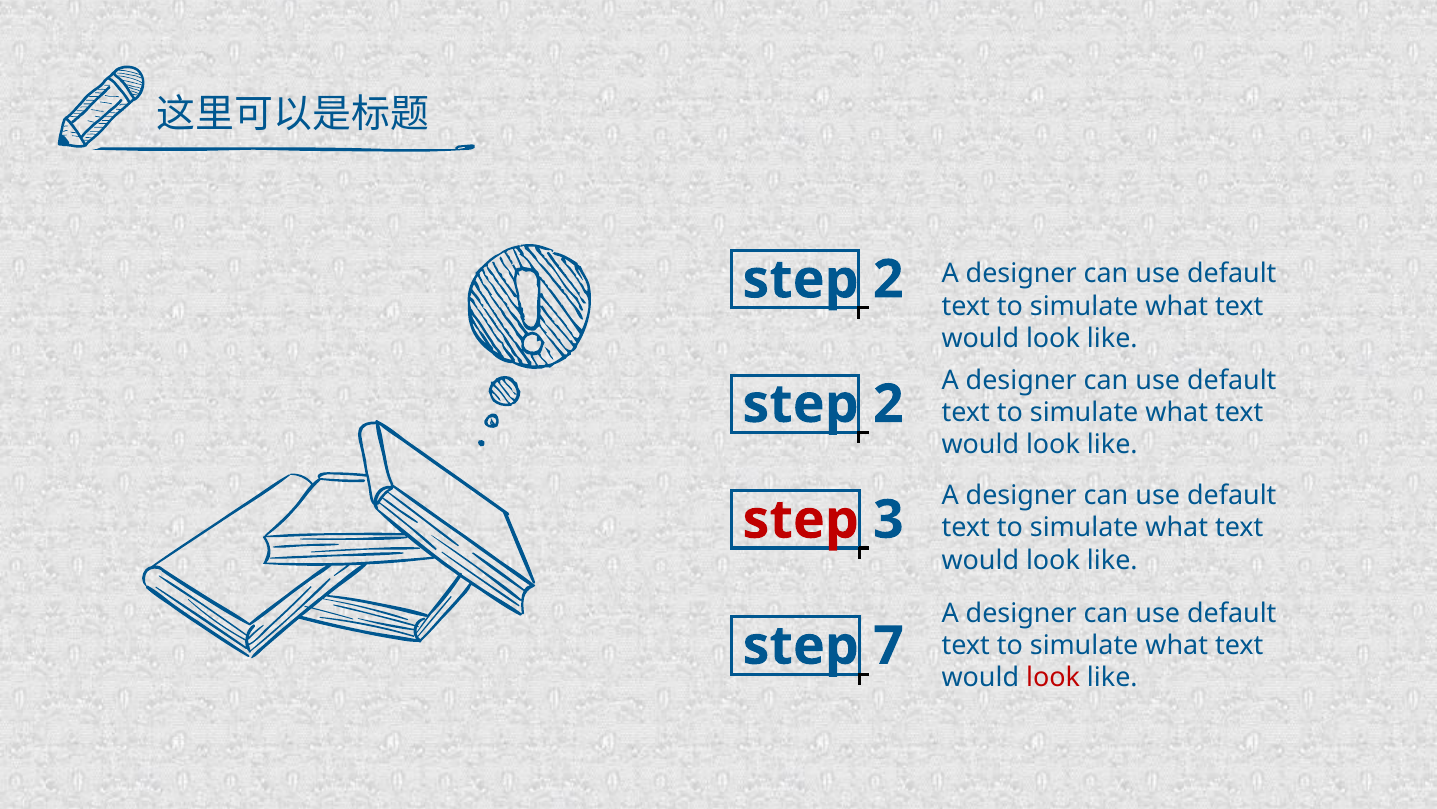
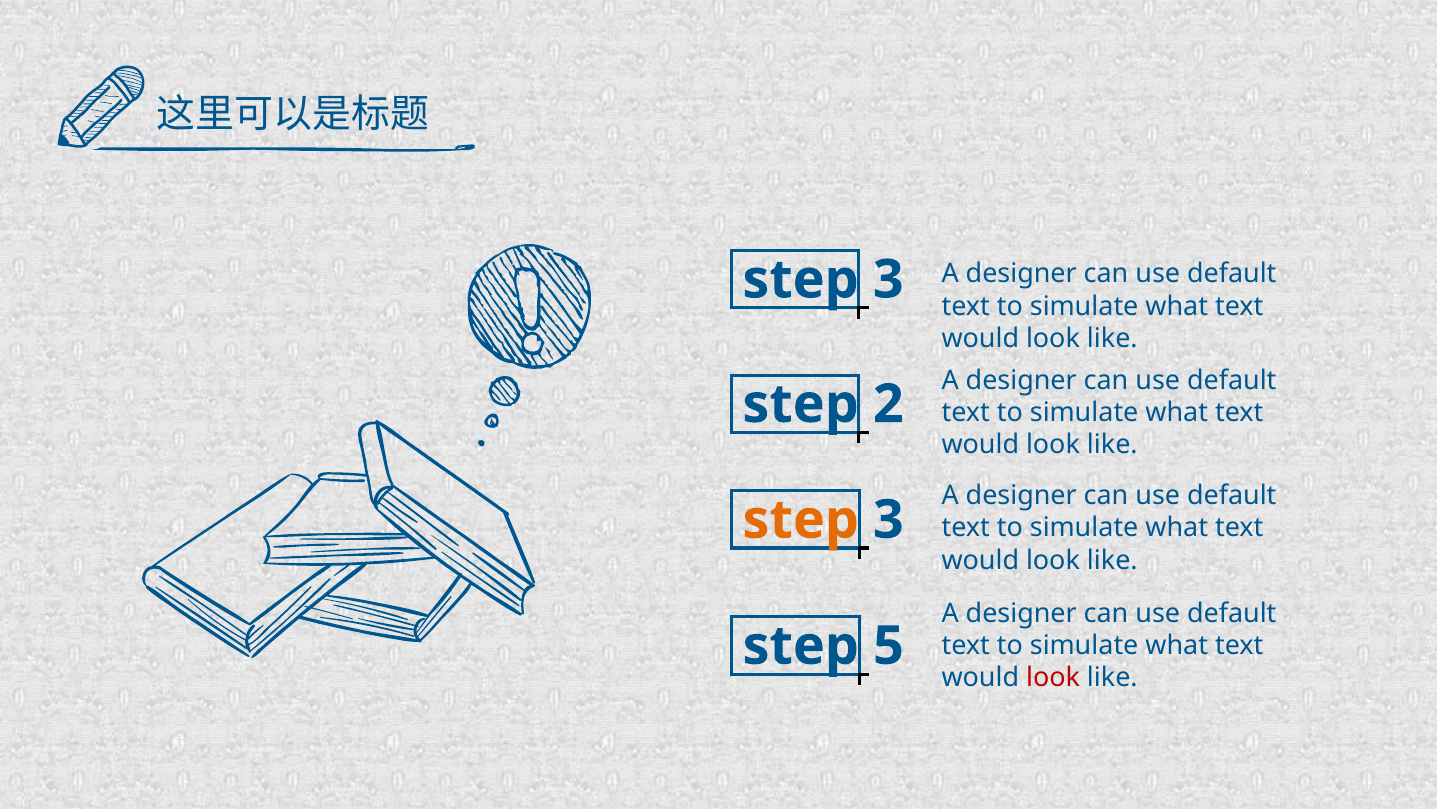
2 at (888, 279): 2 -> 3
step at (801, 520) colour: red -> orange
7: 7 -> 5
